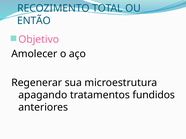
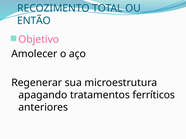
fundidos: fundidos -> ferríticos
